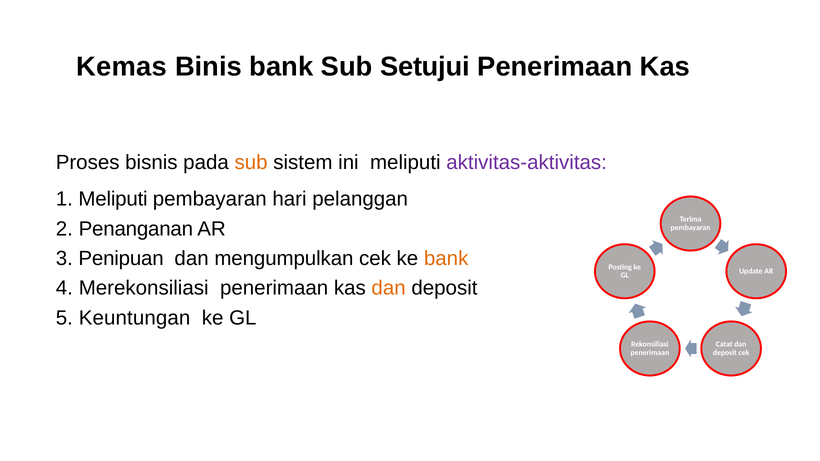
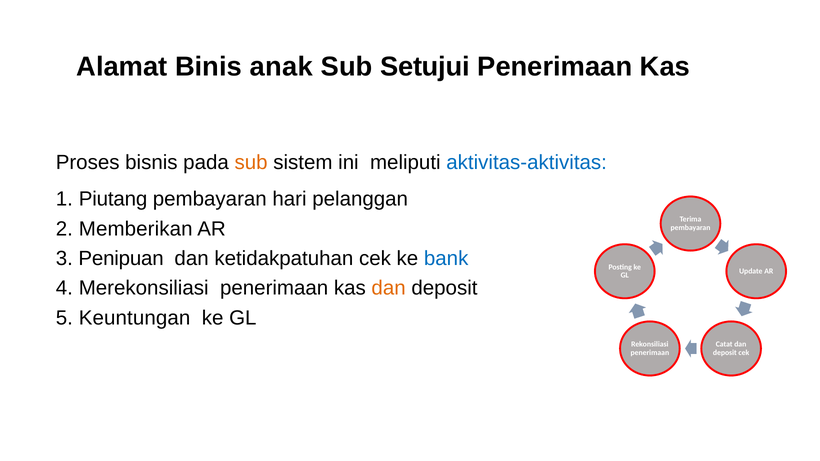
Kemas: Kemas -> Alamat
Binis bank: bank -> anak
aktivitas-aktivitas colour: purple -> blue
Meliputi at (113, 199): Meliputi -> Piutang
Penanganan: Penanganan -> Memberikan
mengumpulkan: mengumpulkan -> ketidakpatuhan
bank at (446, 259) colour: orange -> blue
